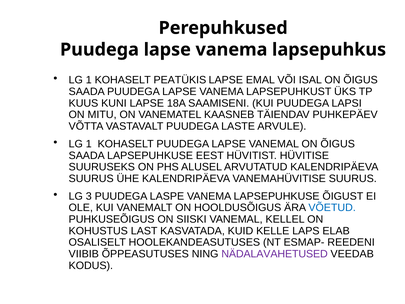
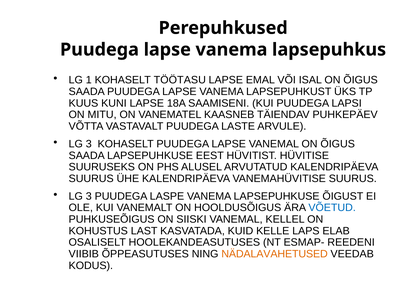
PEATÜKIS: PEATÜKIS -> TÖÖTASU
1 at (89, 144): 1 -> 3
NÄDALAVAHETUSED colour: purple -> orange
